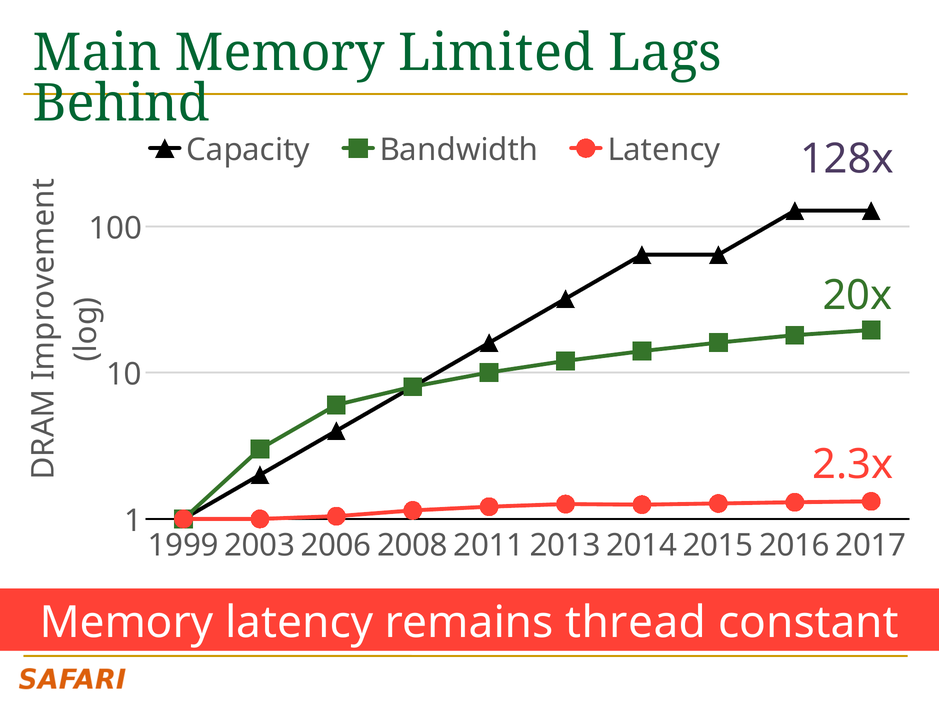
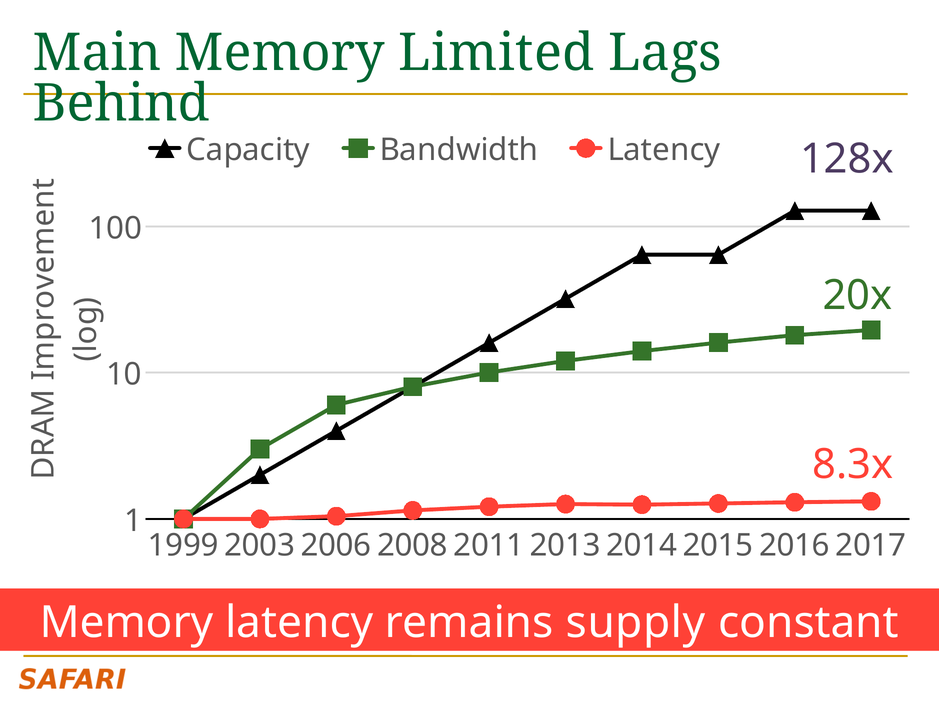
2.3x: 2.3x -> 8.3x
thread: thread -> supply
